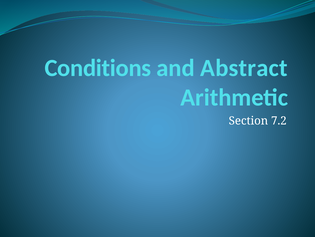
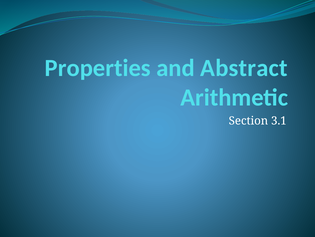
Conditions: Conditions -> Properties
7.2: 7.2 -> 3.1
